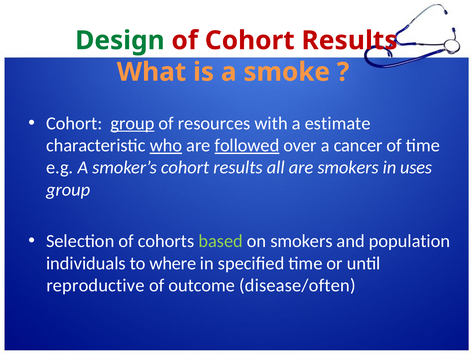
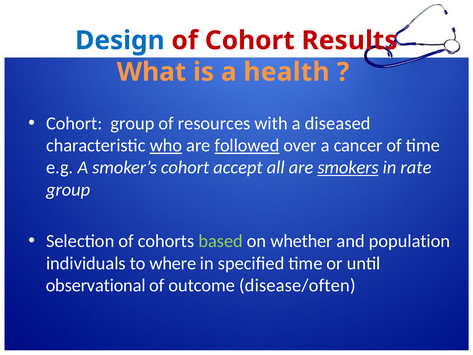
Design colour: green -> blue
smoke: smoke -> health
group at (133, 123) underline: present -> none
estimate: estimate -> diseased
smoker’s cohort results: results -> accept
smokers at (348, 167) underline: none -> present
uses: uses -> rate
on smokers: smokers -> whether
reproductive: reproductive -> observational
